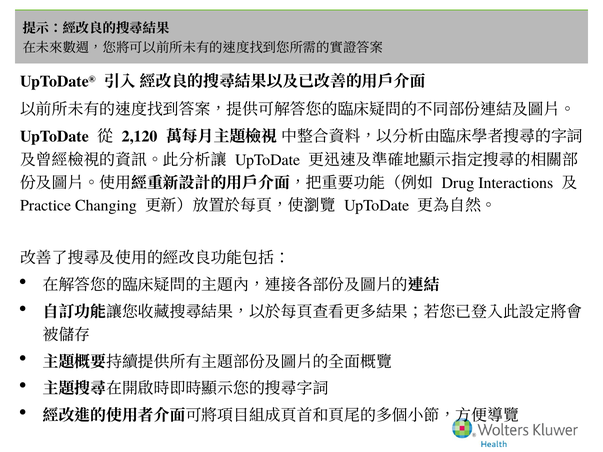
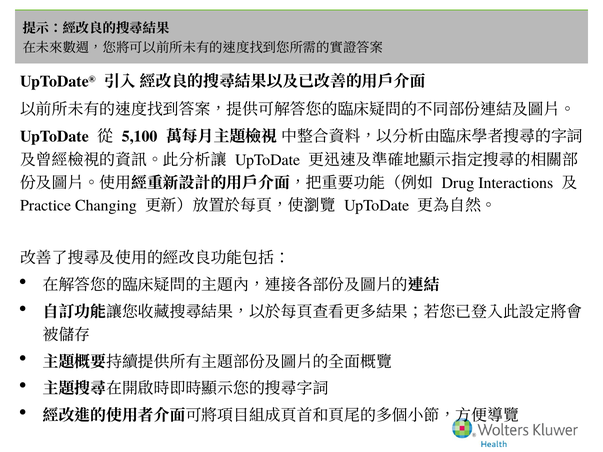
2,120: 2,120 -> 5,100
